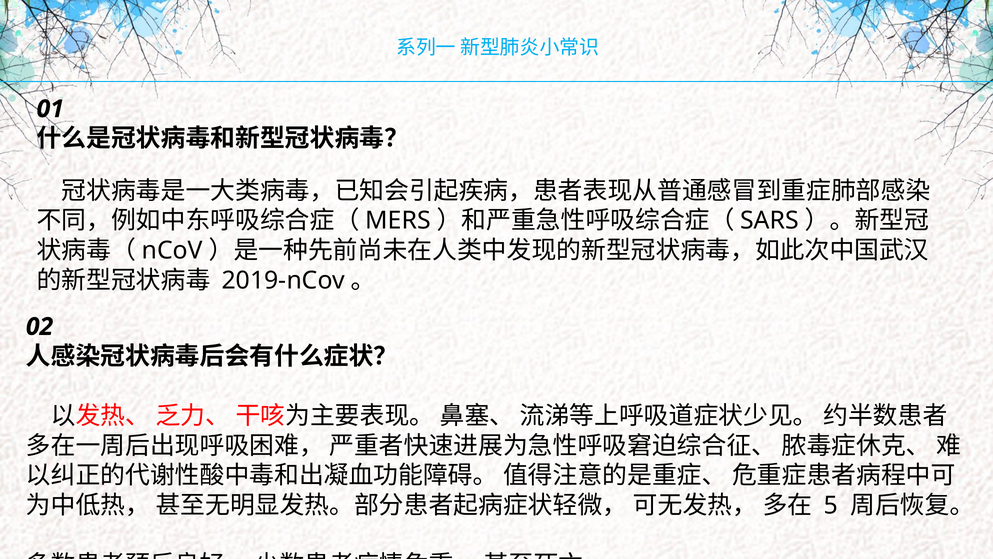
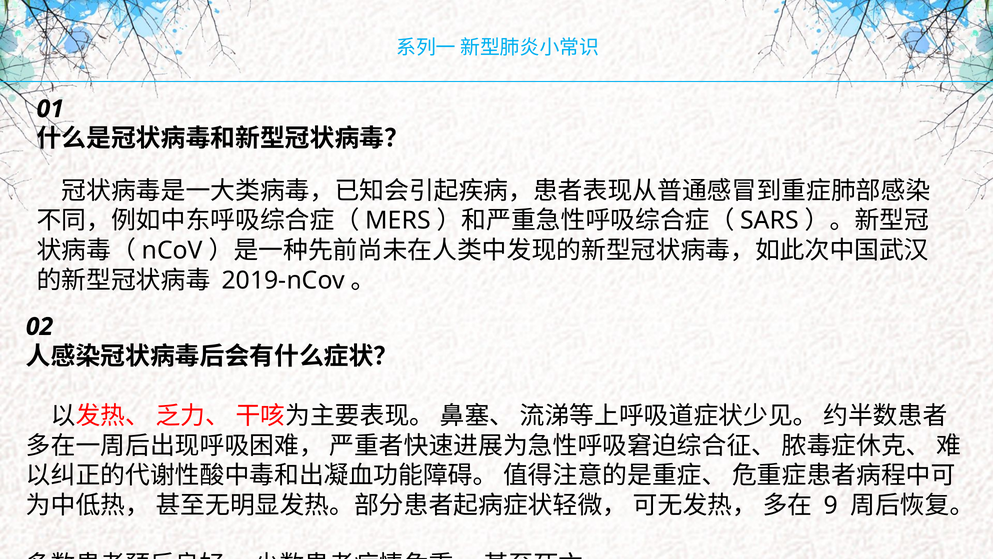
5: 5 -> 9
